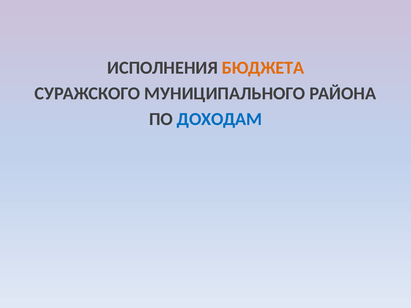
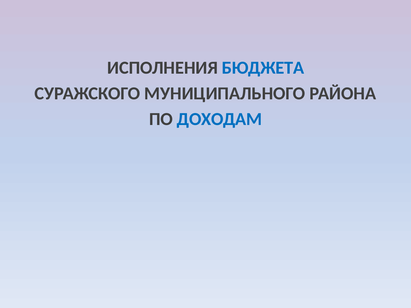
БЮДЖЕТА colour: orange -> blue
